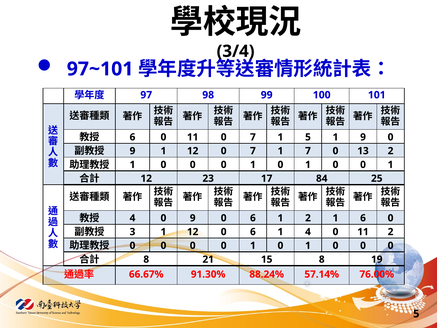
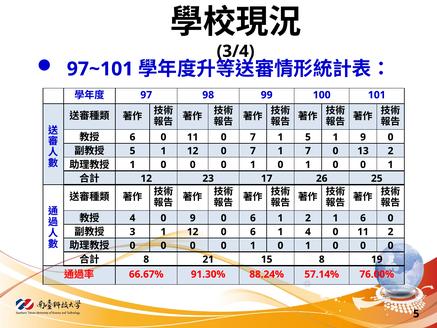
9 at (132, 151): 9 -> 5
84: 84 -> 26
